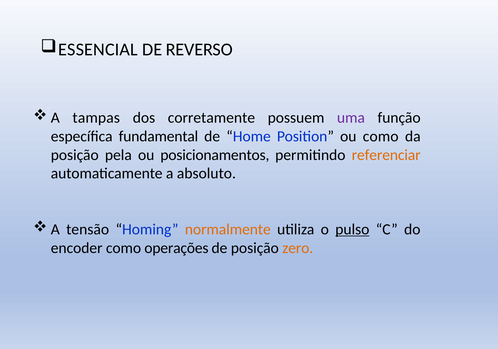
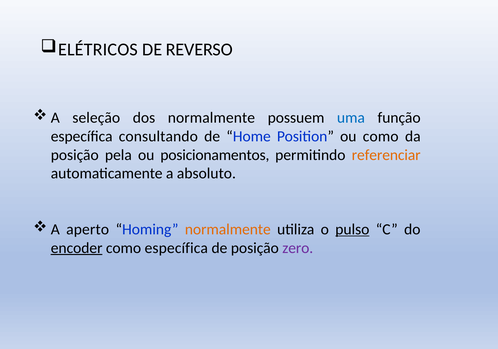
ESSENCIAL: ESSENCIAL -> ELÉTRICOS
tampas: tampas -> seleção
dos corretamente: corretamente -> normalmente
uma colour: purple -> blue
fundamental: fundamental -> consultando
tensão: tensão -> aperto
encoder underline: none -> present
como operações: operações -> específica
zero colour: orange -> purple
